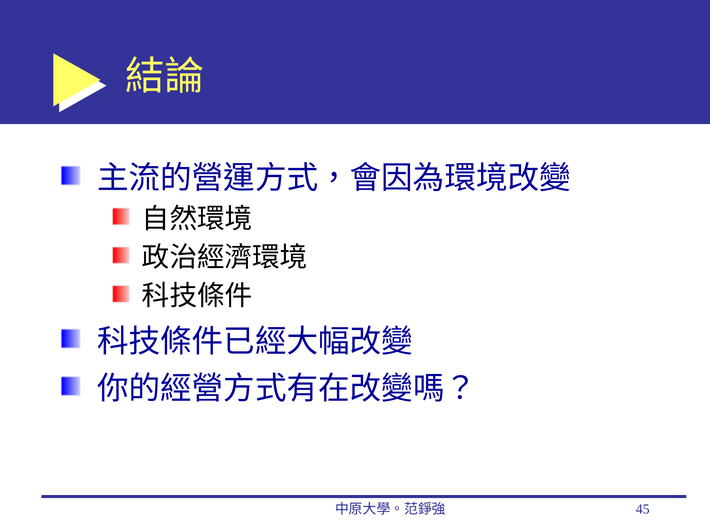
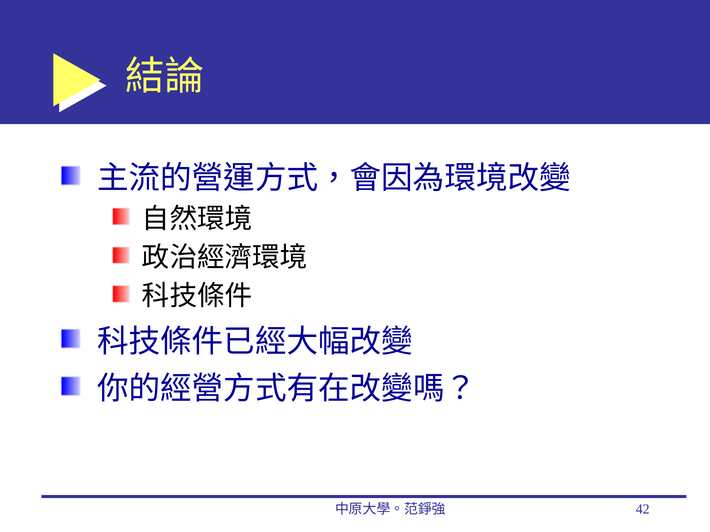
45: 45 -> 42
